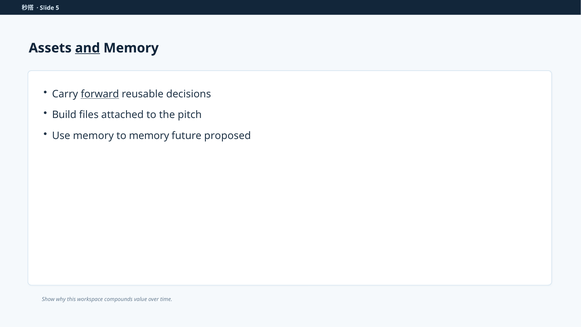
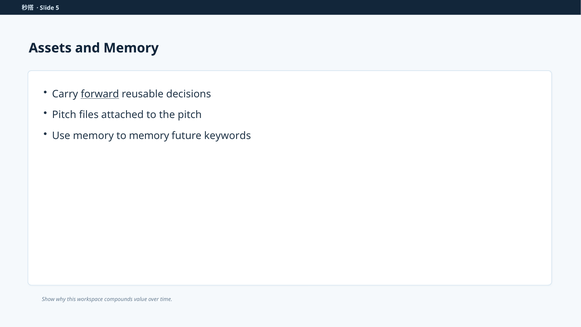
and underline: present -> none
Build at (64, 115): Build -> Pitch
proposed: proposed -> keywords
